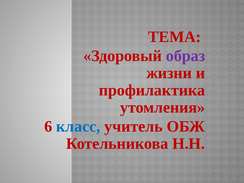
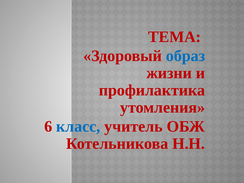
образ colour: purple -> blue
